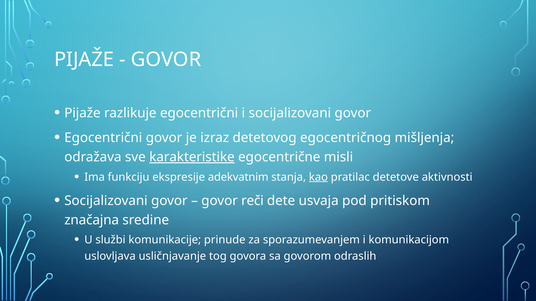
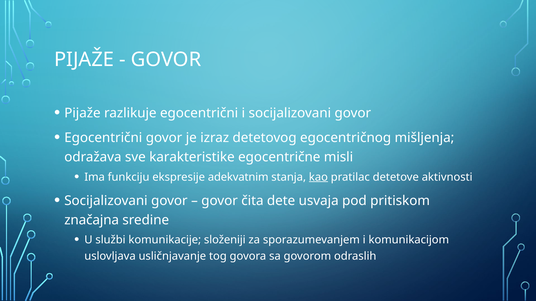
karakteristike underline: present -> none
reči: reči -> čita
prinude: prinude -> složeniji
